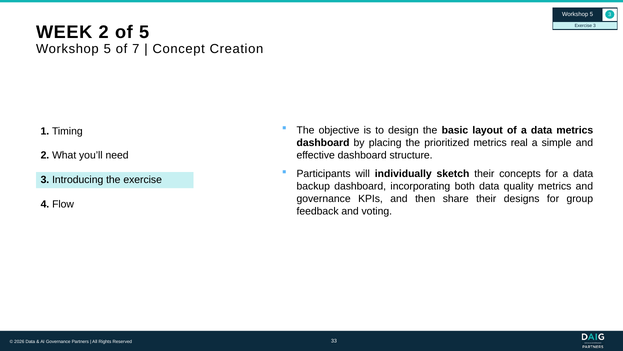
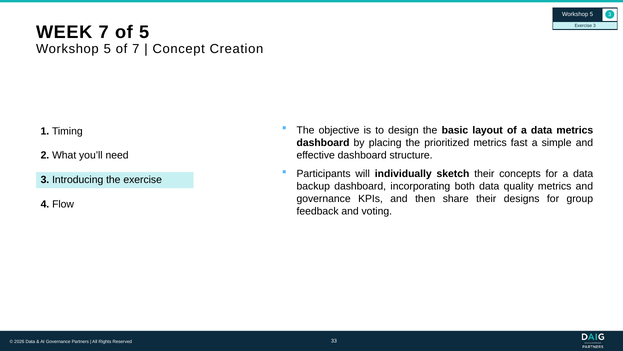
WEEK 2: 2 -> 7
real: real -> fast
